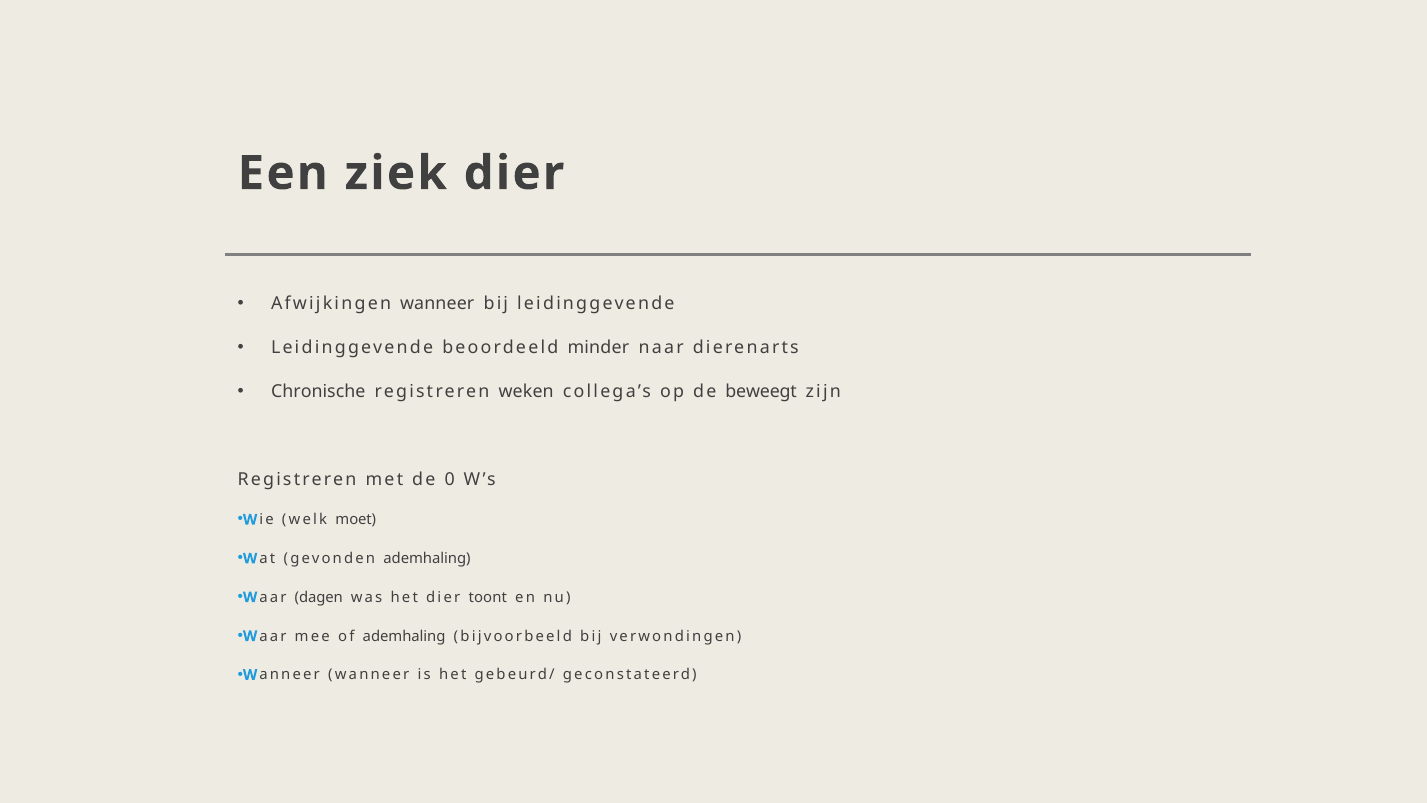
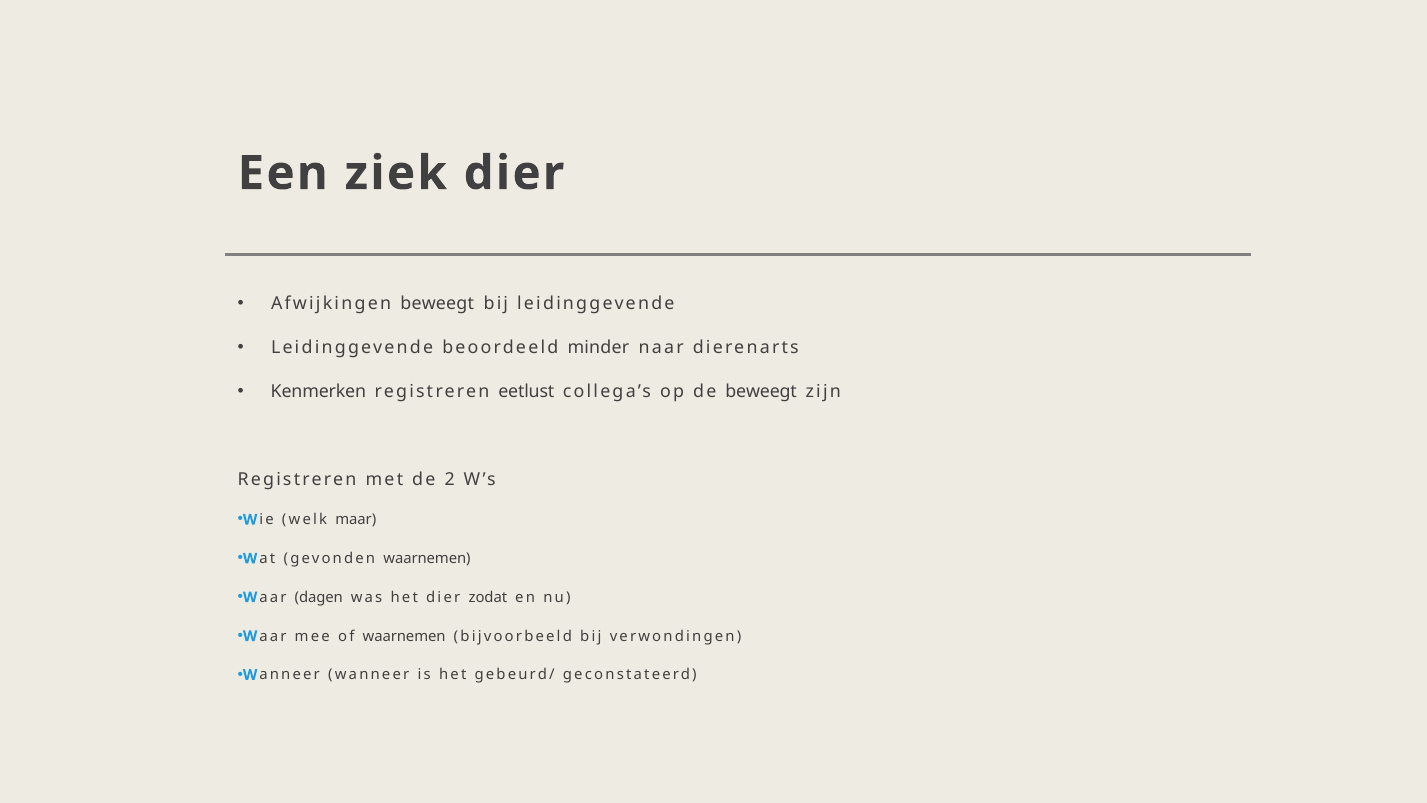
Afwijkingen wanneer: wanneer -> beweegt
Chronische: Chronische -> Kenmerken
weken: weken -> eetlust
0: 0 -> 2
moet: moet -> maar
gevonden ademhaling: ademhaling -> waarnemen
toont: toont -> zodat
of ademhaling: ademhaling -> waarnemen
